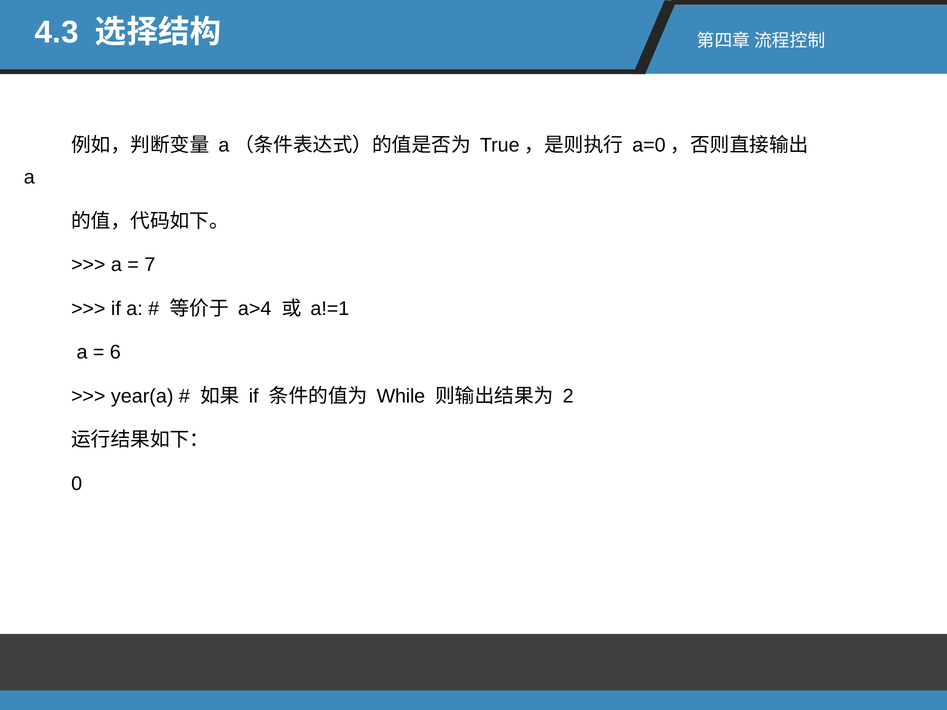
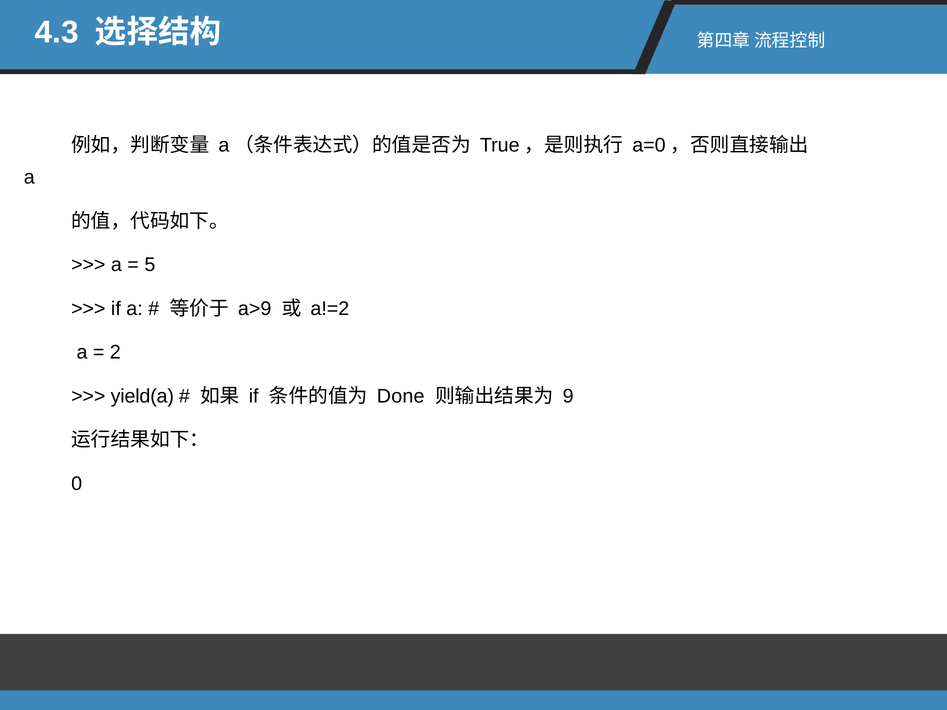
7: 7 -> 5
a>4: a>4 -> a>9
a!=1: a!=1 -> a!=2
6: 6 -> 2
year(a: year(a -> yield(a
While: While -> Done
2: 2 -> 9
